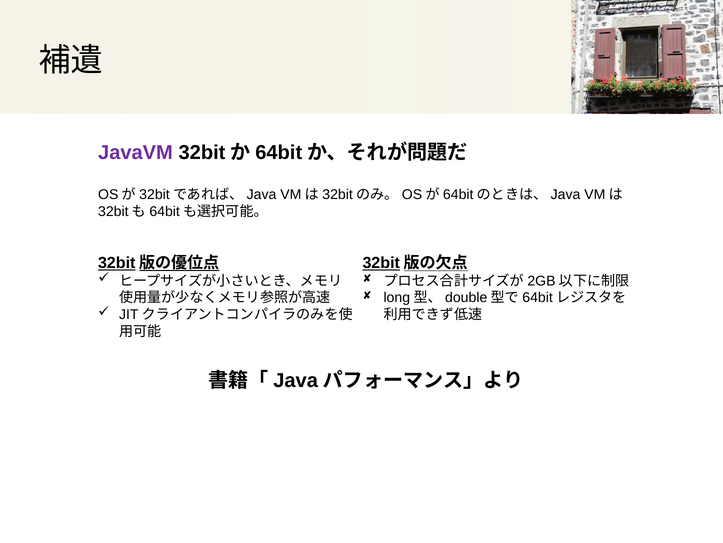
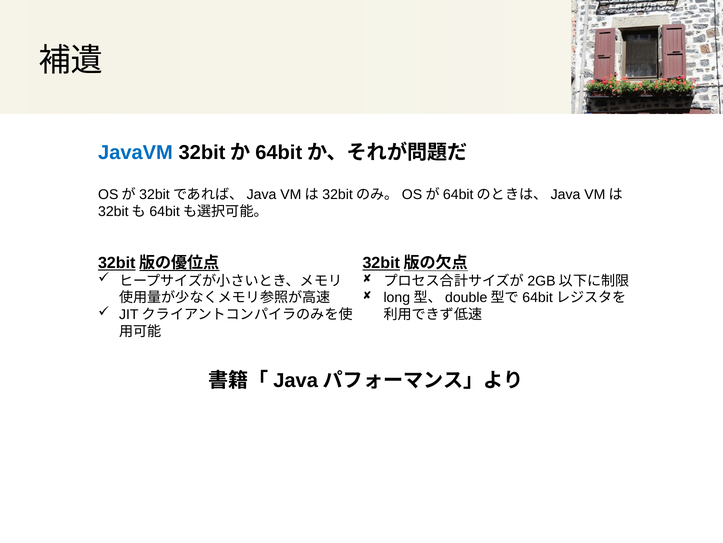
JavaVM colour: purple -> blue
